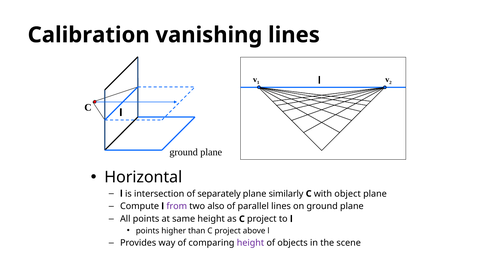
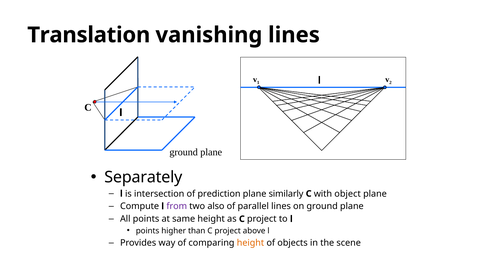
Calibration: Calibration -> Translation
Horizontal: Horizontal -> Separately
separately: separately -> prediction
height at (250, 242) colour: purple -> orange
